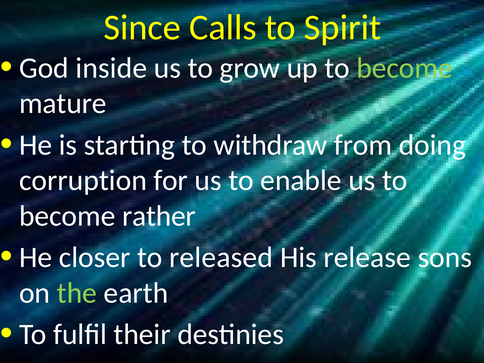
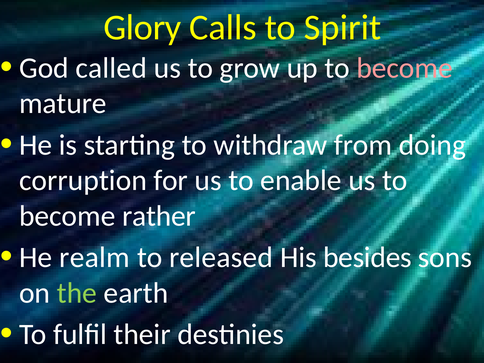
Since: Since -> Glory
inside: inside -> called
become at (405, 68) colour: light green -> pink
closer: closer -> realm
release: release -> besides
